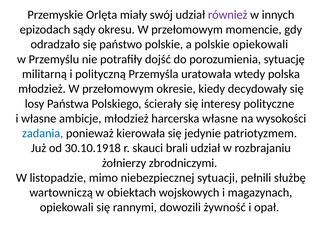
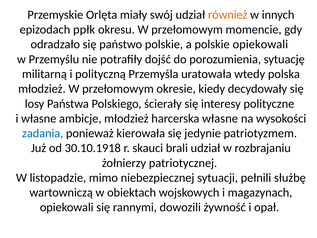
również colour: purple -> orange
sądy: sądy -> ppłk
zbrodniczymi: zbrodniczymi -> patriotycznej
